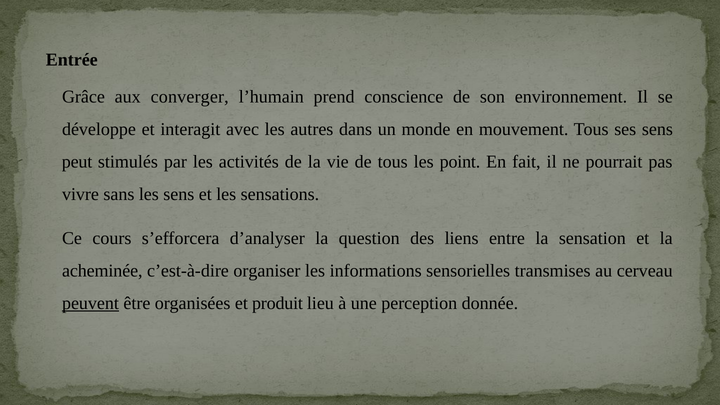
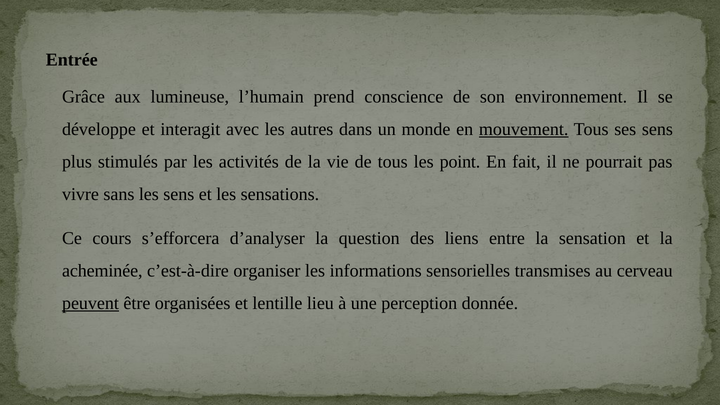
converger: converger -> lumineuse
mouvement underline: none -> present
peut: peut -> plus
produit: produit -> lentille
